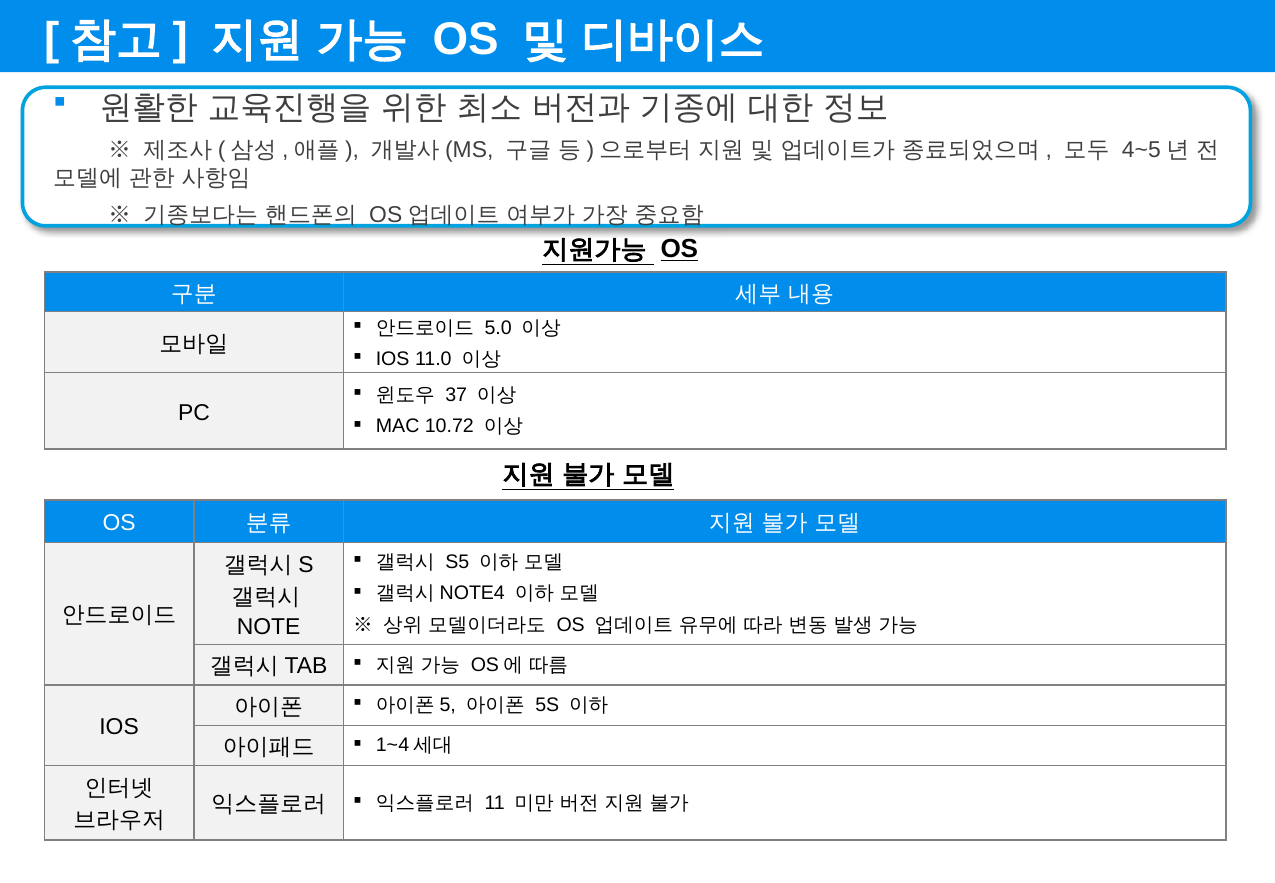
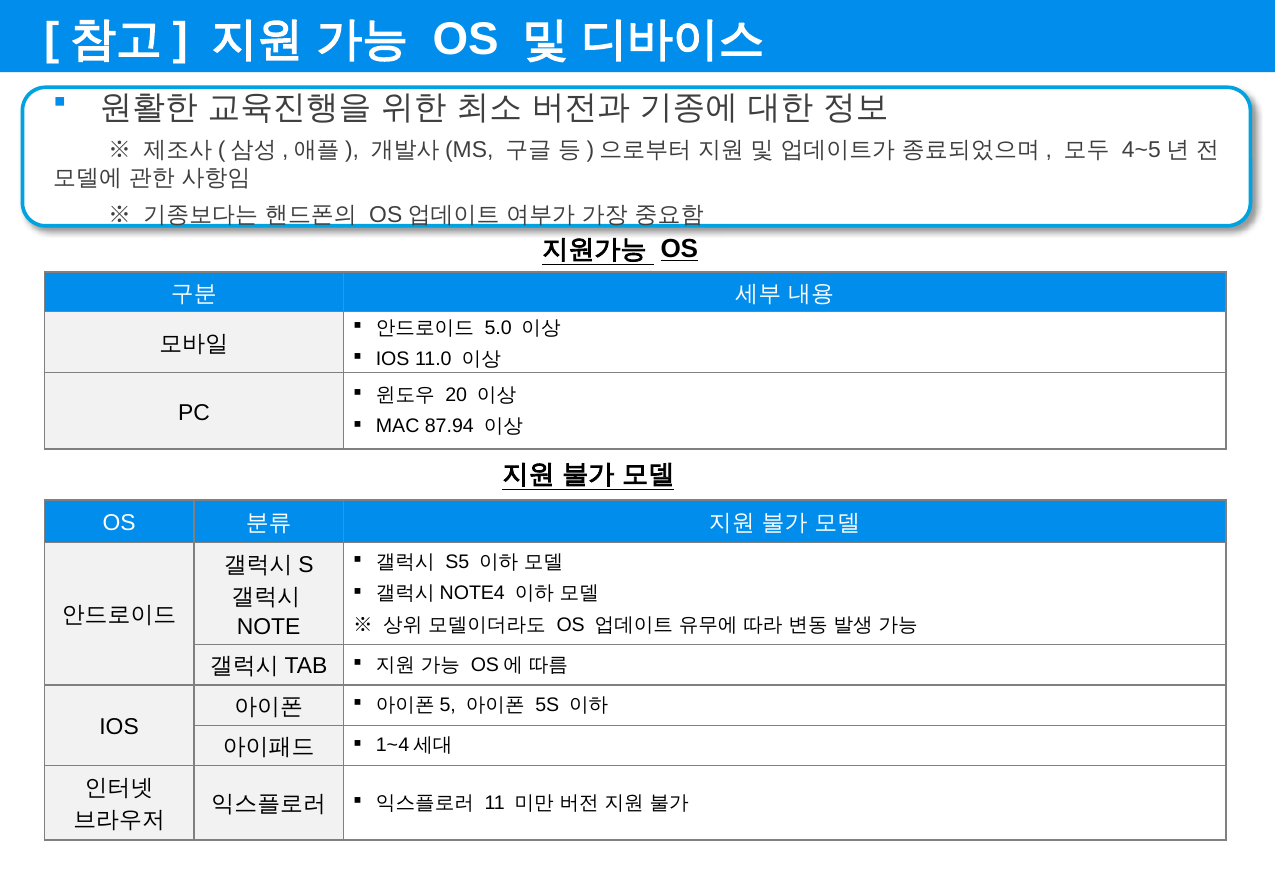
37: 37 -> 20
10.72: 10.72 -> 87.94
